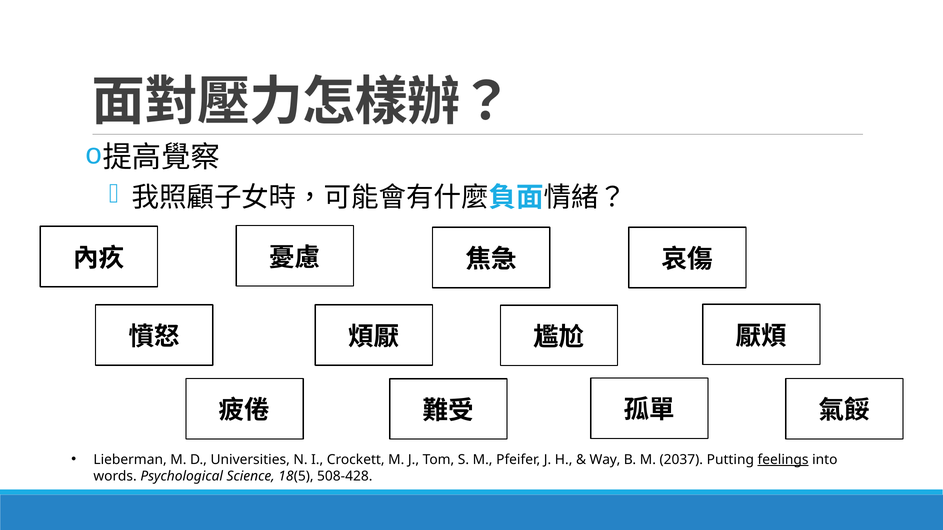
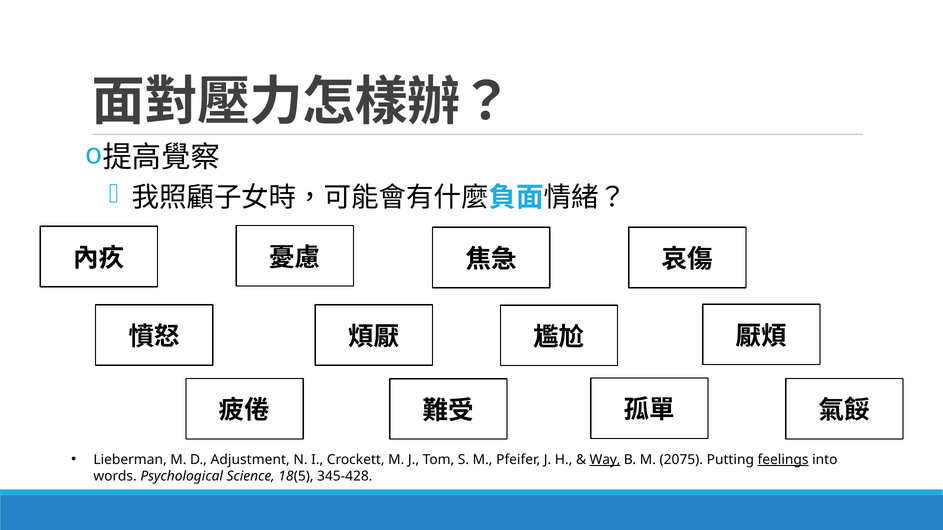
Universities: Universities -> Adjustment
Way underline: none -> present
2037: 2037 -> 2075
508-428: 508-428 -> 345-428
